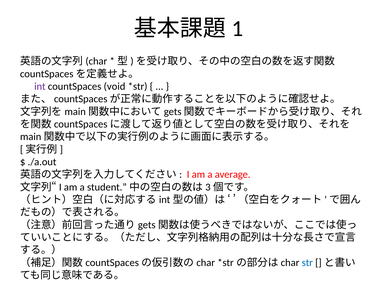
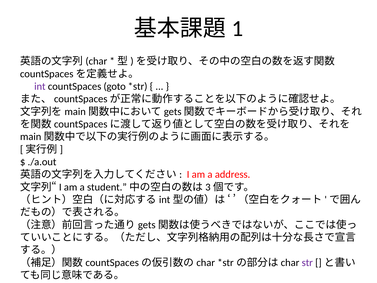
void: void -> goto
average: average -> address
str colour: blue -> purple
